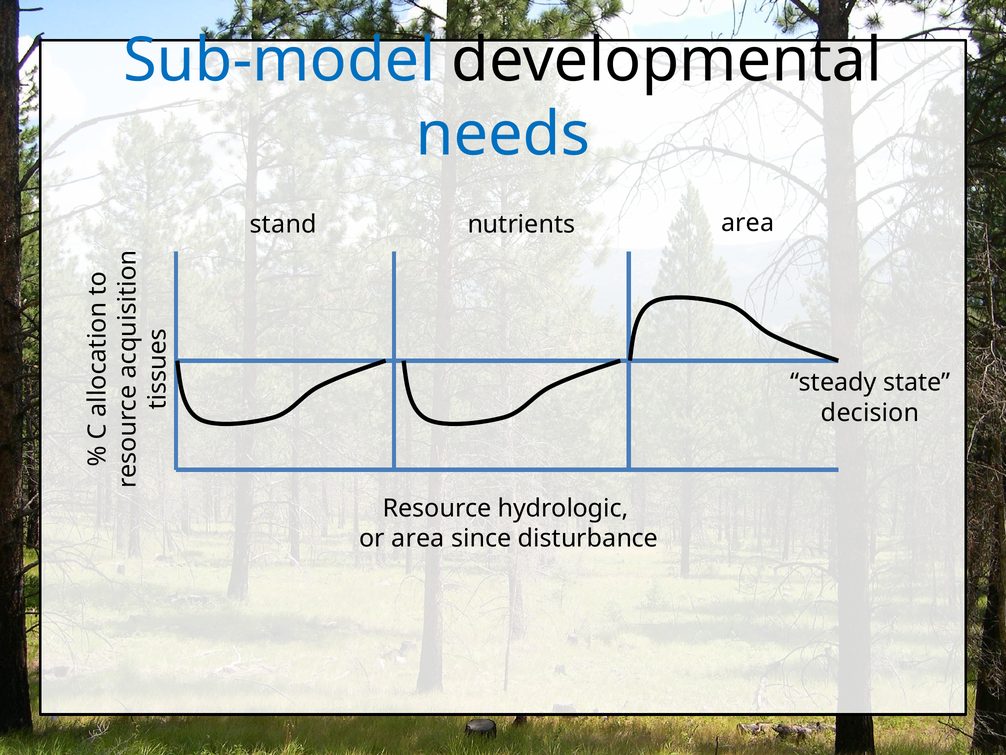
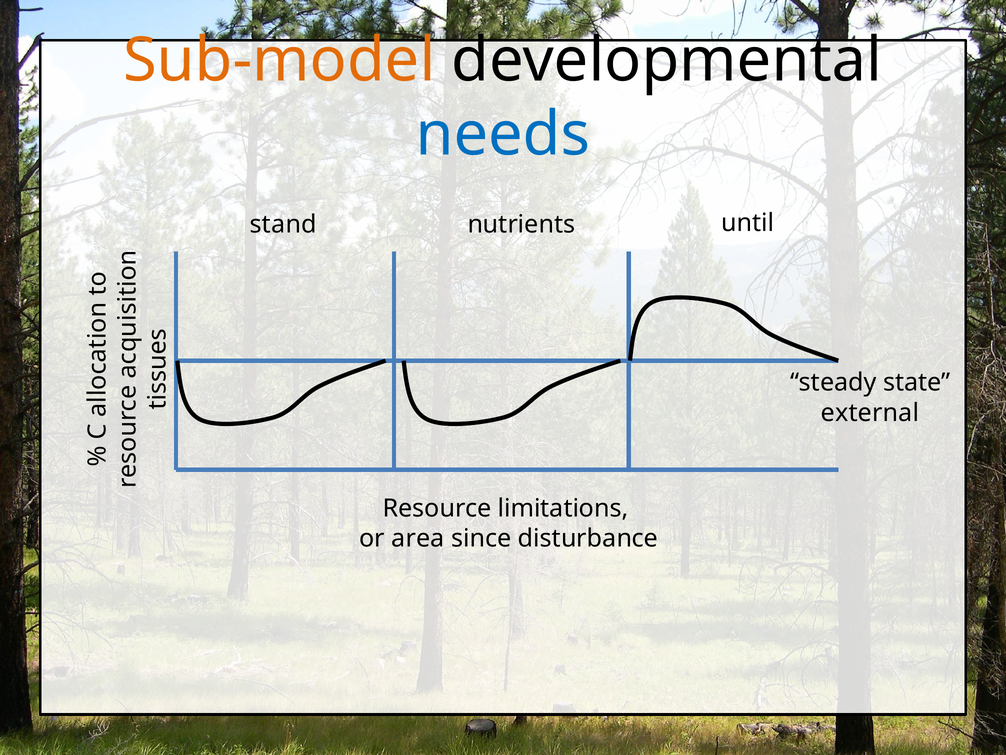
Sub-model colour: blue -> orange
nutrients area: area -> until
decision: decision -> external
hydrologic: hydrologic -> limitations
